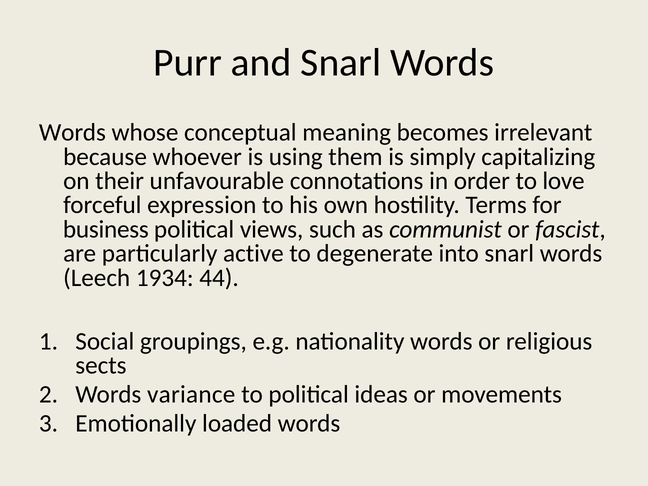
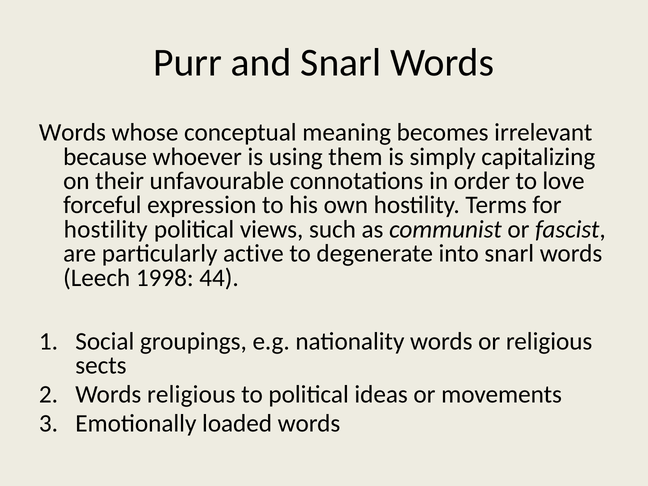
business at (106, 229): business -> hostility
1934: 1934 -> 1998
Words variance: variance -> religious
